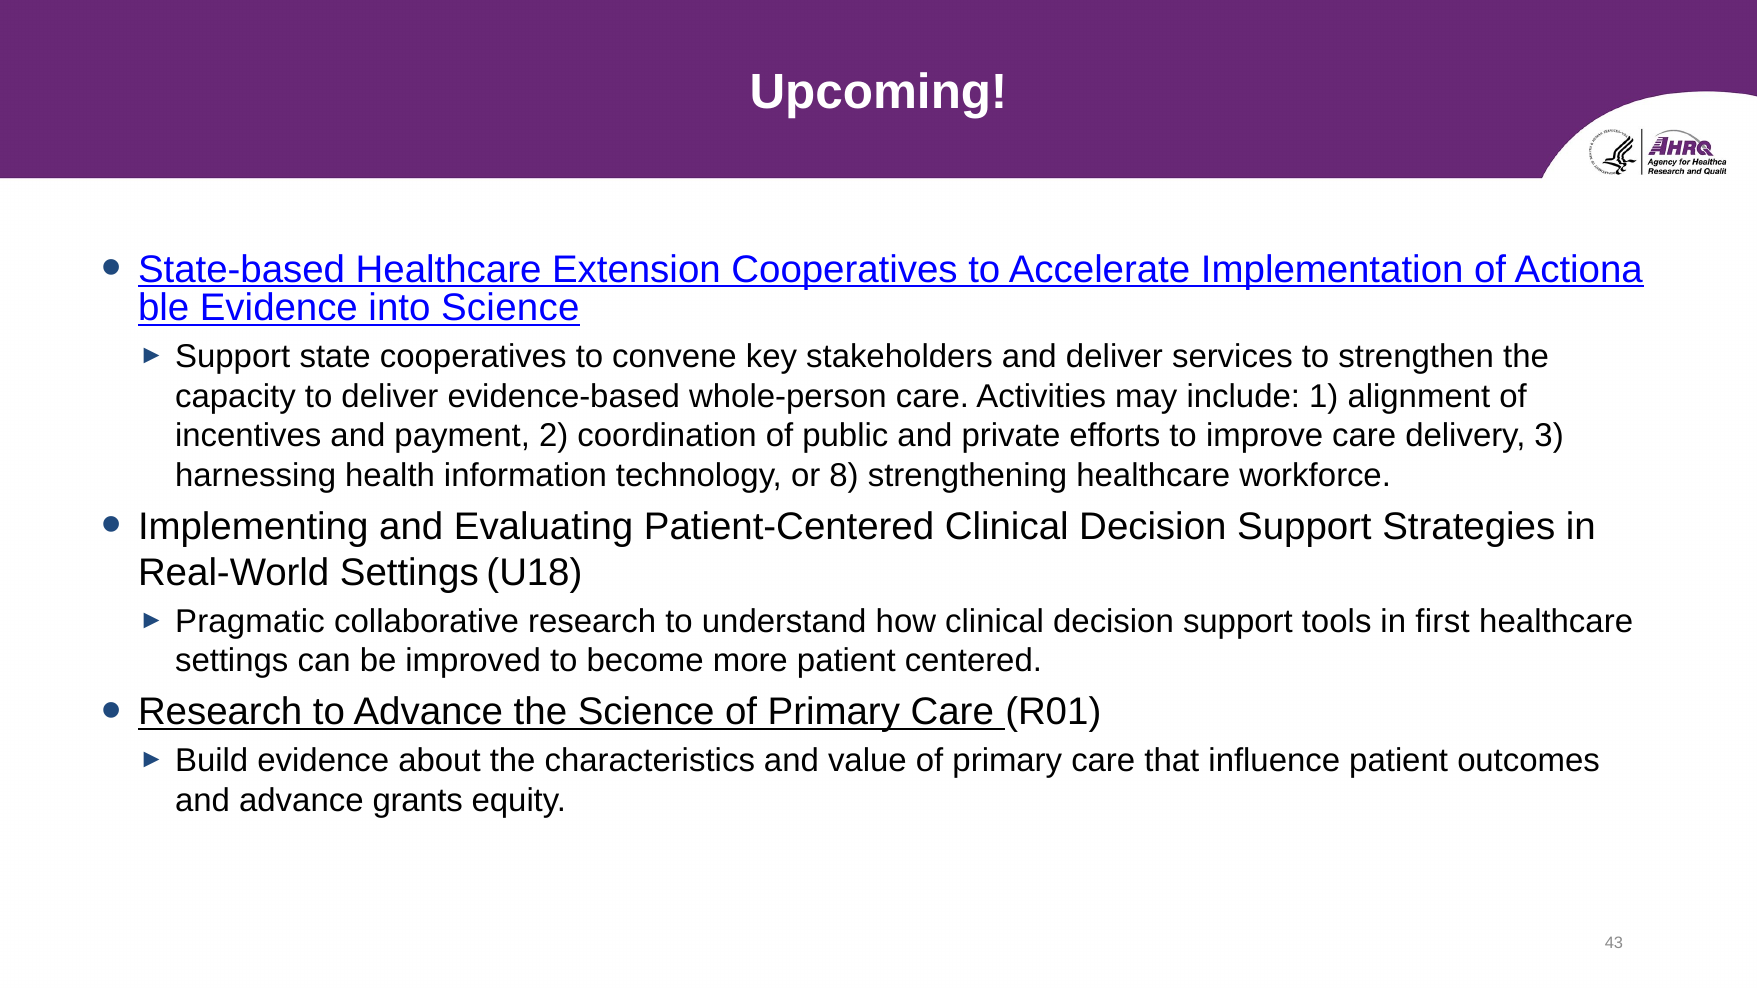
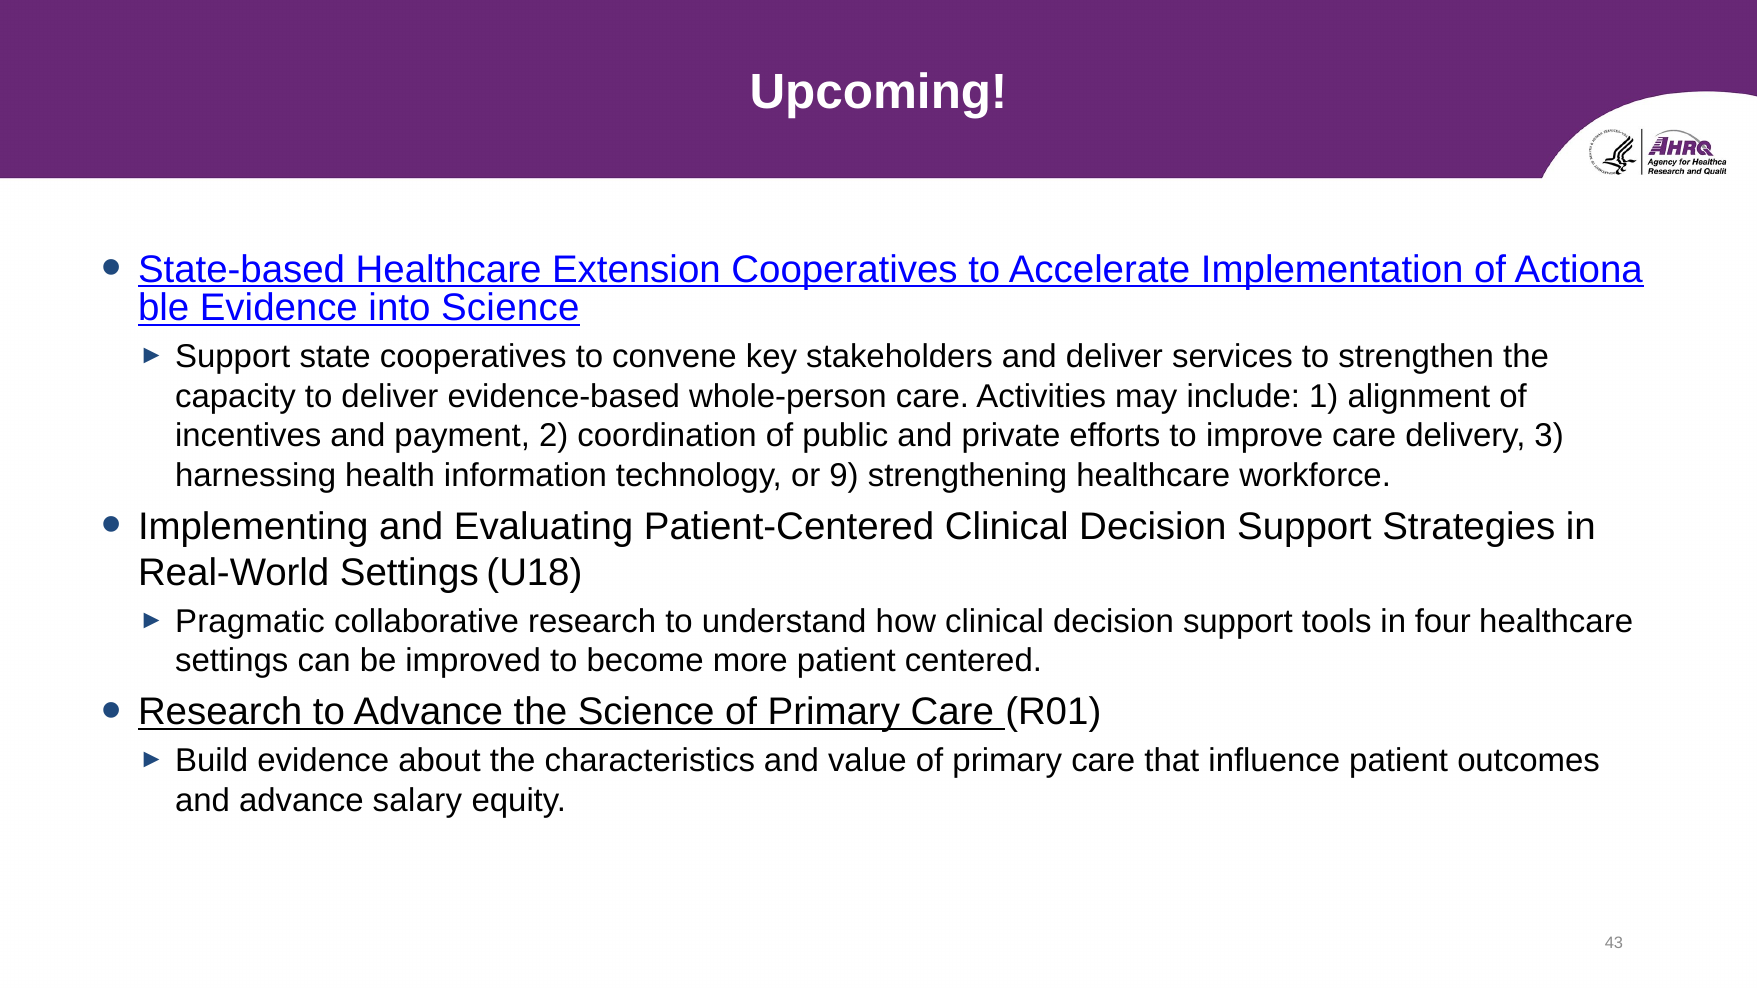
8: 8 -> 9
first: first -> four
grants: grants -> salary
